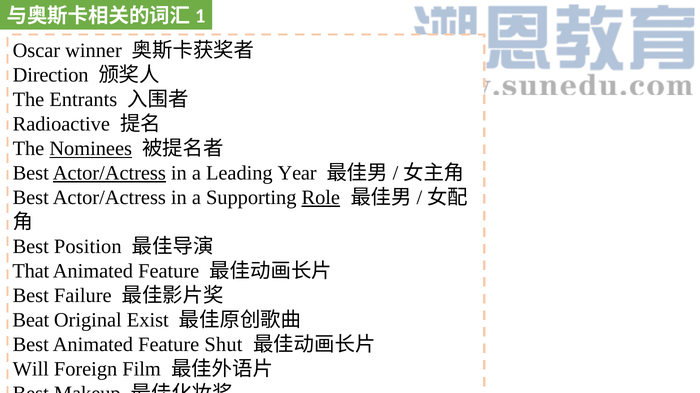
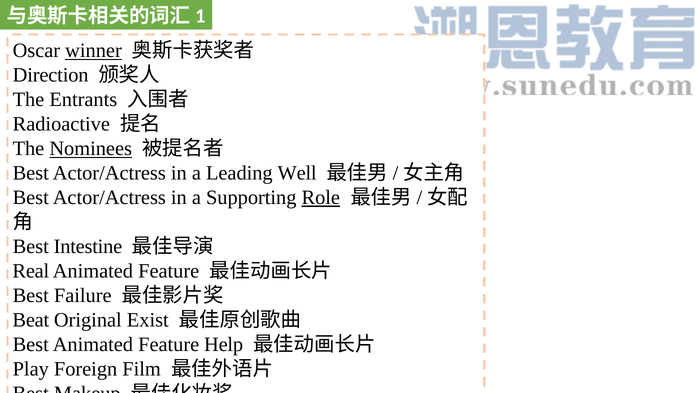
winner underline: none -> present
Actor/Actress at (109, 173) underline: present -> none
Year: Year -> Well
Position: Position -> Intestine
That: That -> Real
Shut: Shut -> Help
Will: Will -> Play
